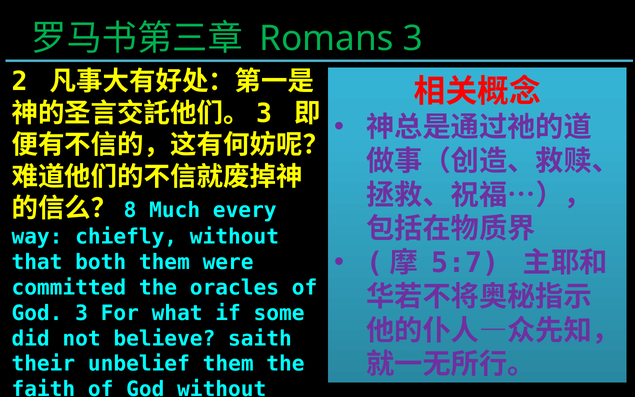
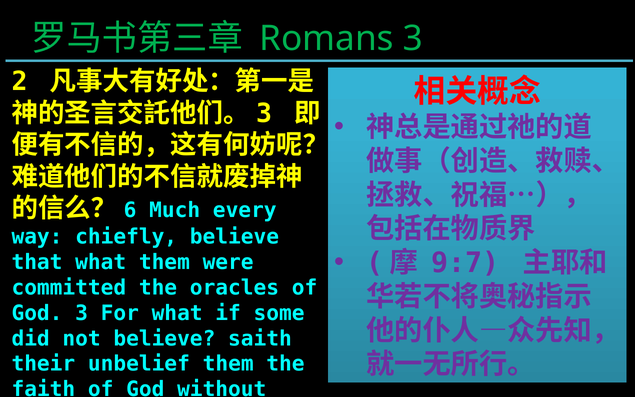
8: 8 -> 6
chiefly without: without -> believe
5:7: 5:7 -> 9:7
that both: both -> what
